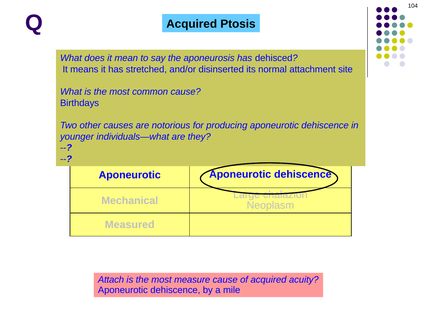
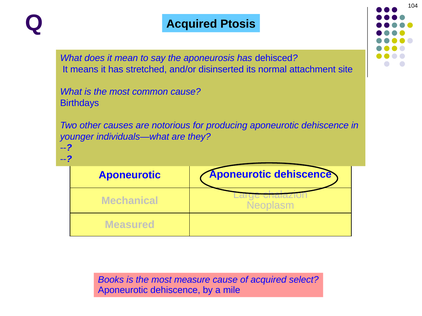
Attach: Attach -> Books
acuity: acuity -> select
